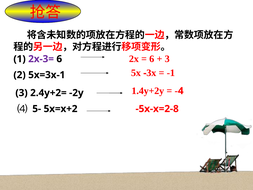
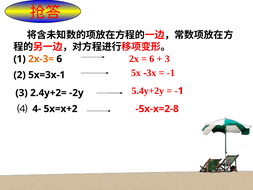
2x-3= colour: purple -> orange
1.4y+2y: 1.4y+2y -> 5.4y+2y
4 at (181, 91): 4 -> 1
5-: 5- -> 4-
